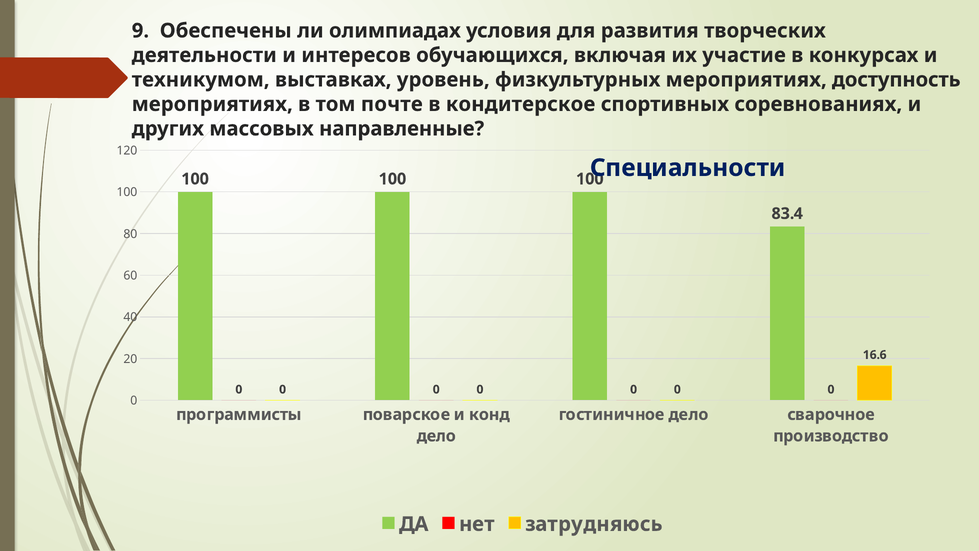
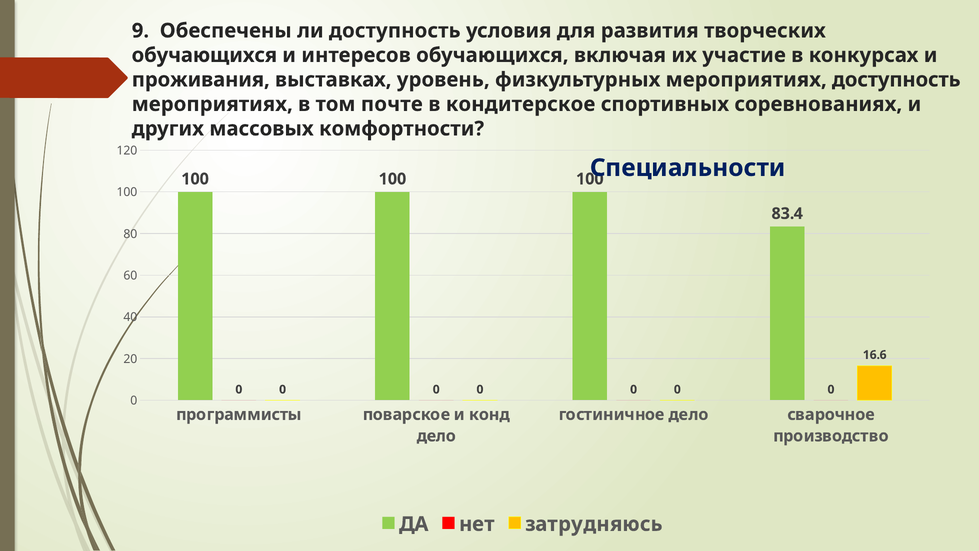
ли олимпиадах: олимпиадах -> доступность
деятельности at (204, 55): деятельности -> обучающихся
техникумом: техникумом -> проживания
направленные: направленные -> комфортности
